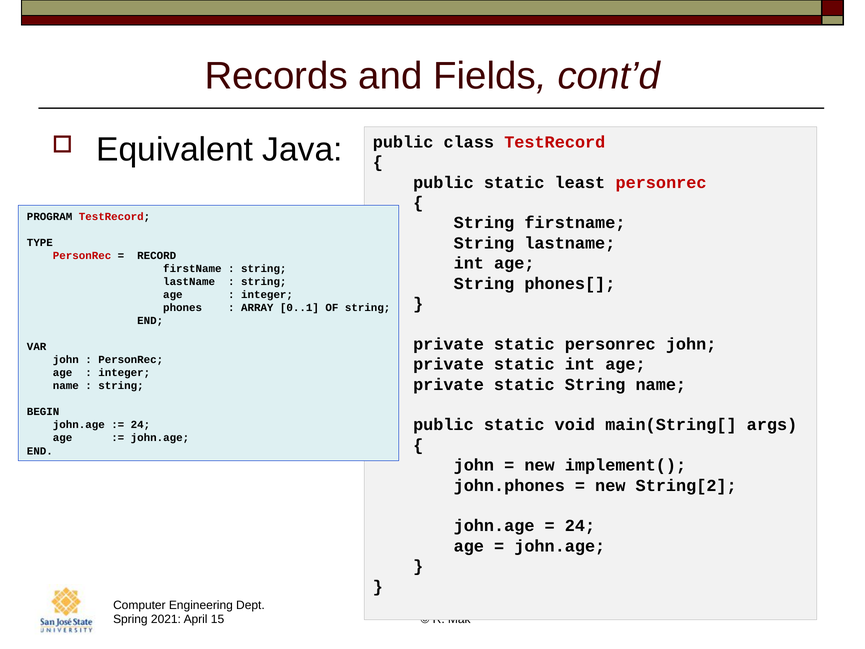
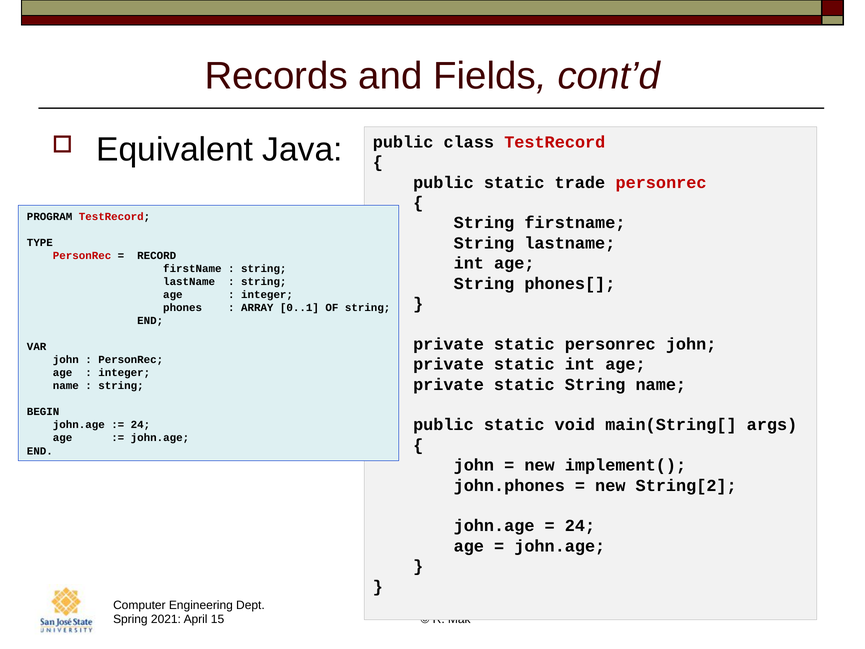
least: least -> trade
